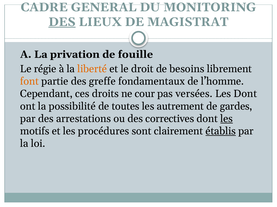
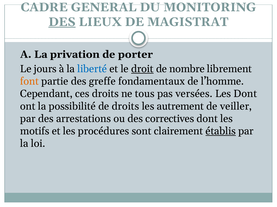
fouille: fouille -> porter
régie: régie -> jours
liberté colour: orange -> blue
droit underline: none -> present
besoins: besoins -> nombre
cour: cour -> tous
de toutes: toutes -> droits
gardes: gardes -> veiller
les at (227, 119) underline: present -> none
